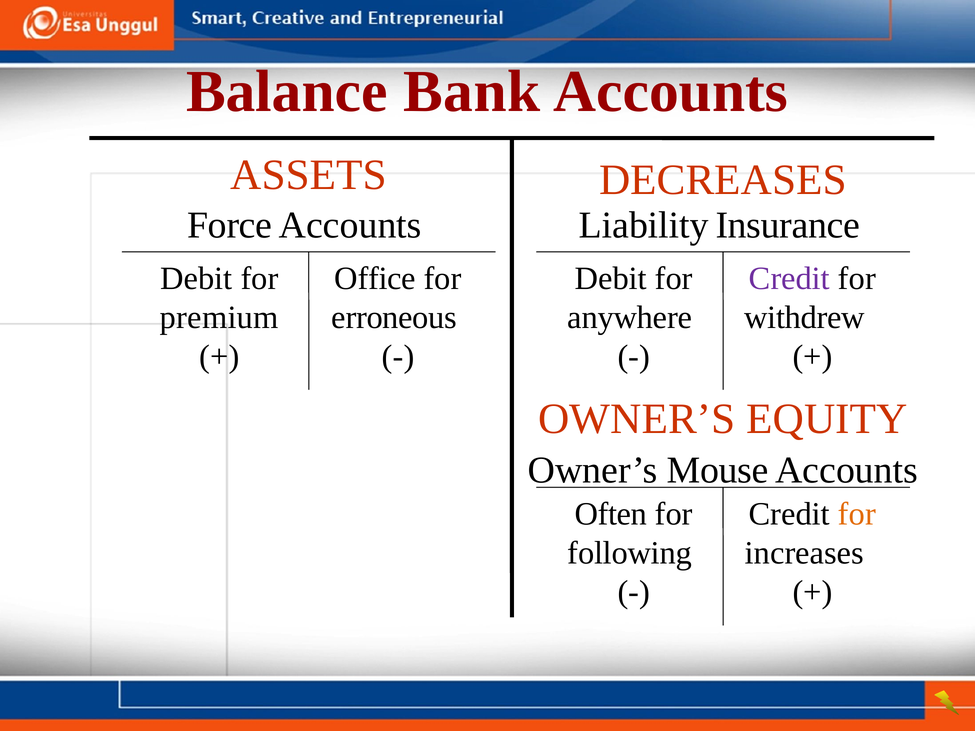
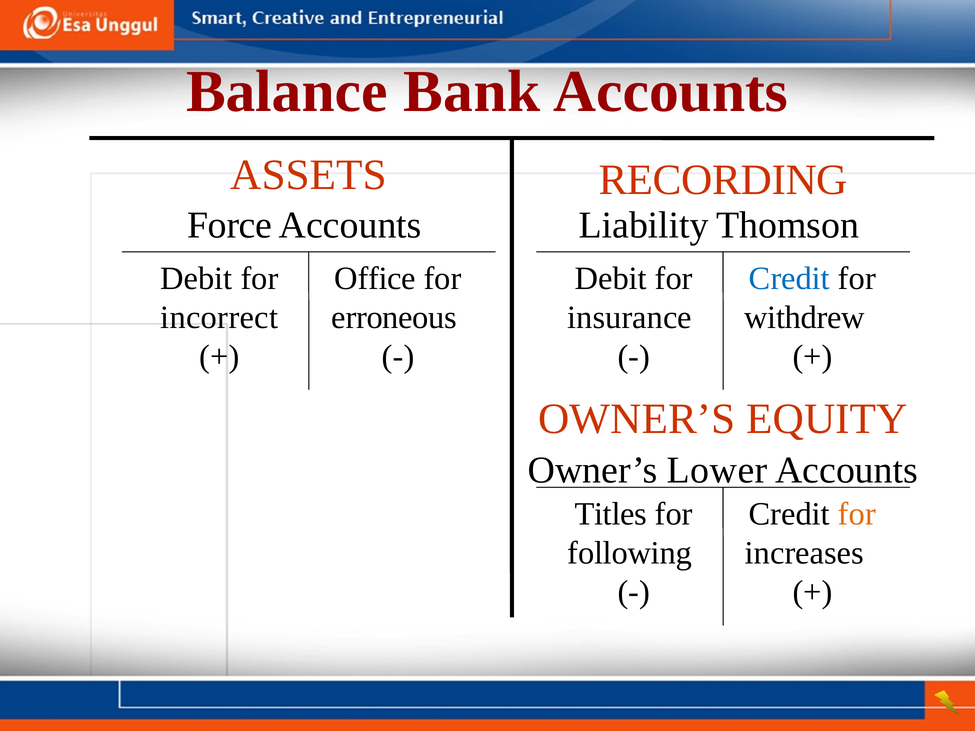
DECREASES: DECREASES -> RECORDING
Insurance: Insurance -> Thomson
Credit at (789, 278) colour: purple -> blue
premium: premium -> incorrect
anywhere: anywhere -> insurance
Mouse: Mouse -> Lower
Often: Often -> Titles
